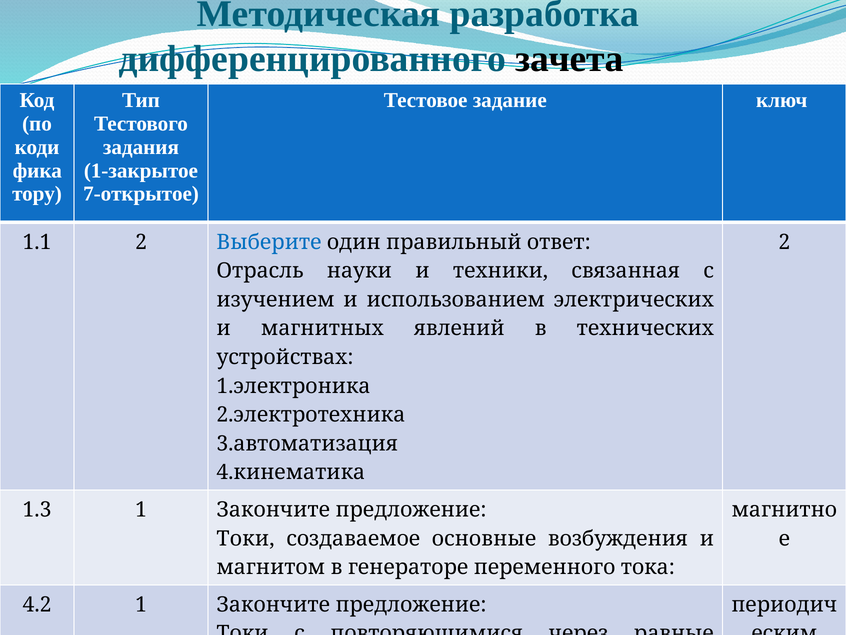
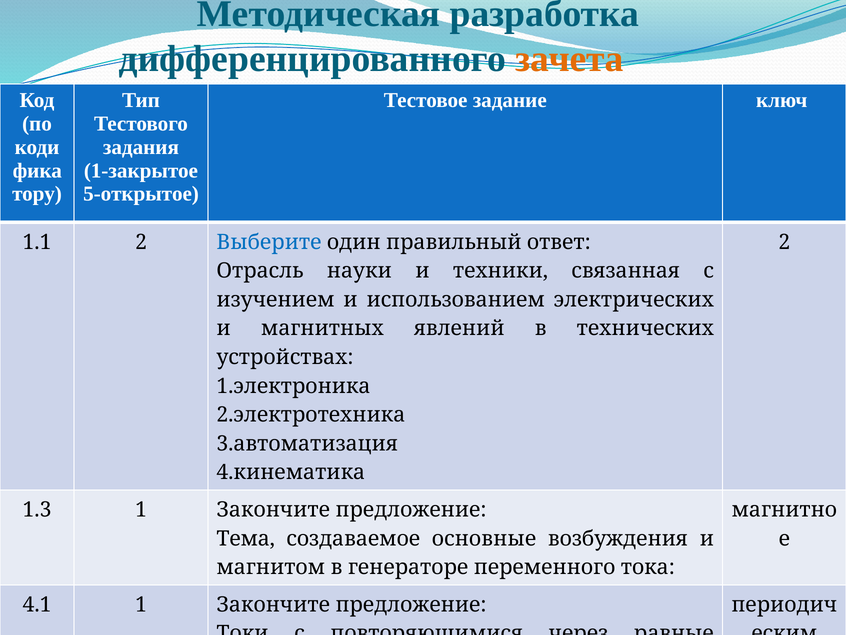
зачета colour: black -> orange
7-открытое: 7-открытое -> 5-открытое
Токи at (246, 538): Токи -> Тема
4.2: 4.2 -> 4.1
